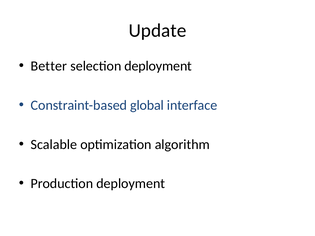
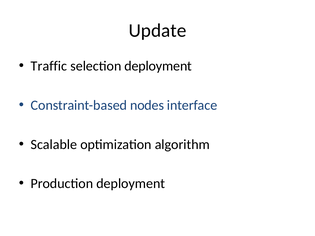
Better: Better -> Traffic
global: global -> nodes
